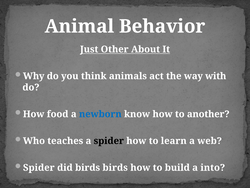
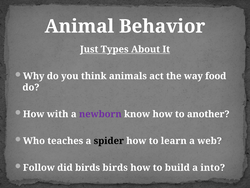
Other: Other -> Types
with: with -> food
food: food -> with
newborn colour: blue -> purple
Spider at (39, 167): Spider -> Follow
